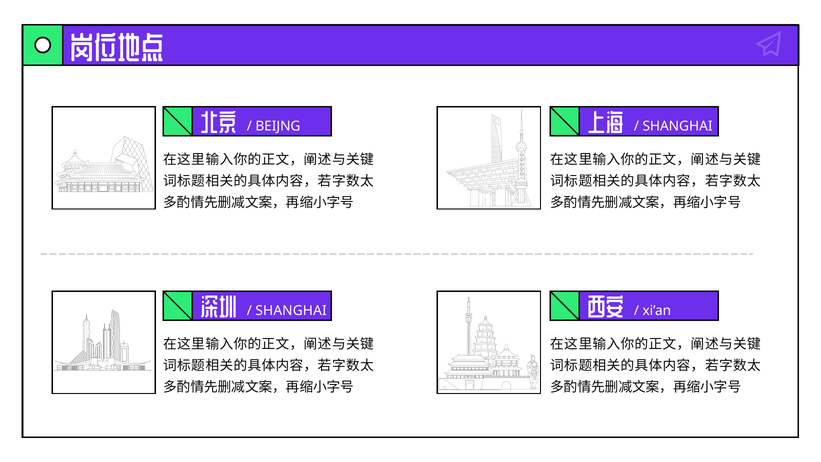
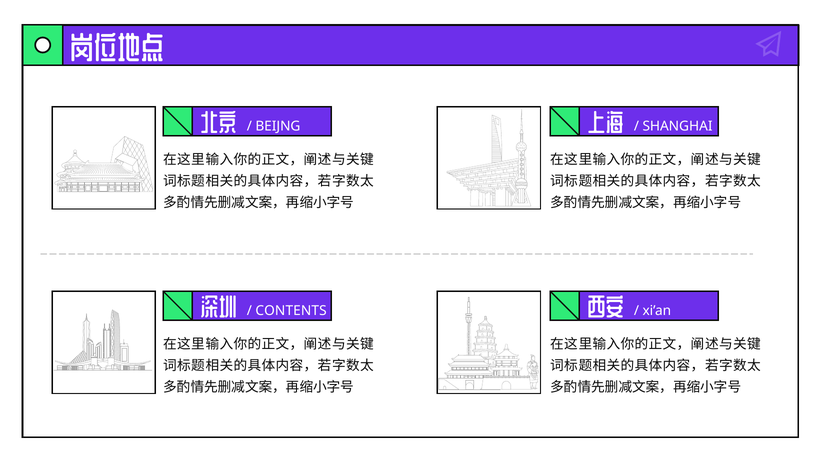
SHANGHAI at (291, 311): SHANGHAI -> CONTENTS
